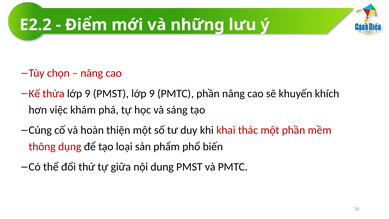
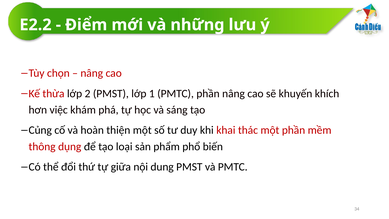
thừa lớp 9: 9 -> 2
PMST lớp 9: 9 -> 1
